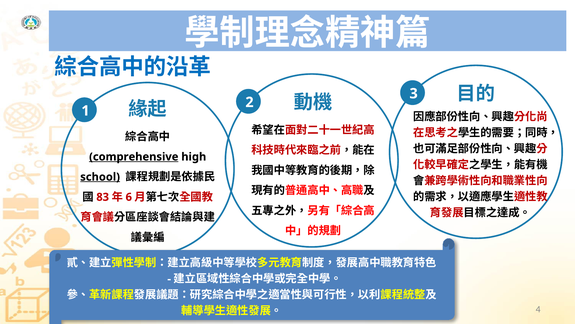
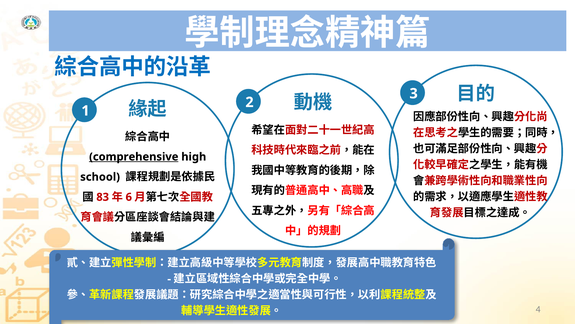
school underline: present -> none
